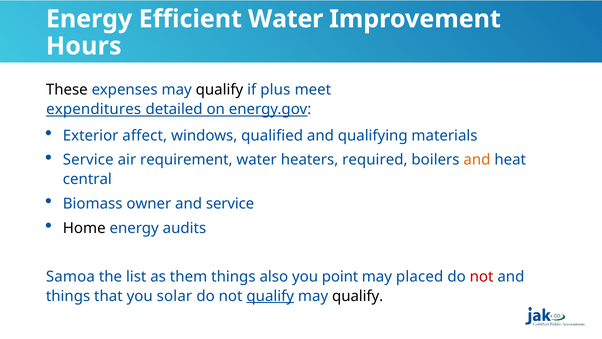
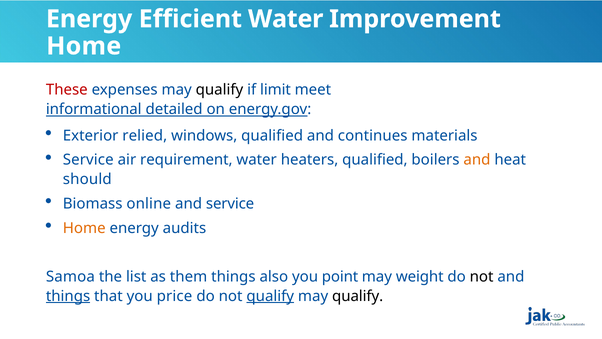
Hours at (84, 46): Hours -> Home
These colour: black -> red
plus: plus -> limit
expenditures: expenditures -> informational
affect: affect -> relied
qualifying: qualifying -> continues
heaters required: required -> qualified
central: central -> should
owner: owner -> online
Home at (84, 228) colour: black -> orange
placed: placed -> weight
not at (482, 276) colour: red -> black
things at (68, 296) underline: none -> present
solar: solar -> price
